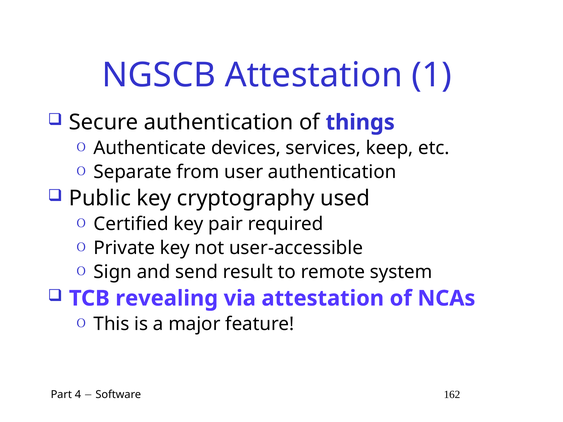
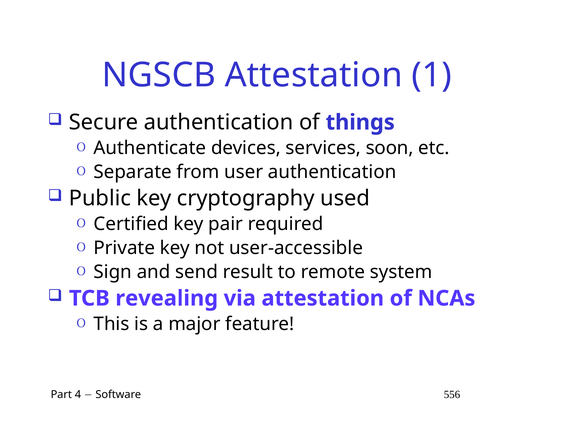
keep: keep -> soon
162: 162 -> 556
